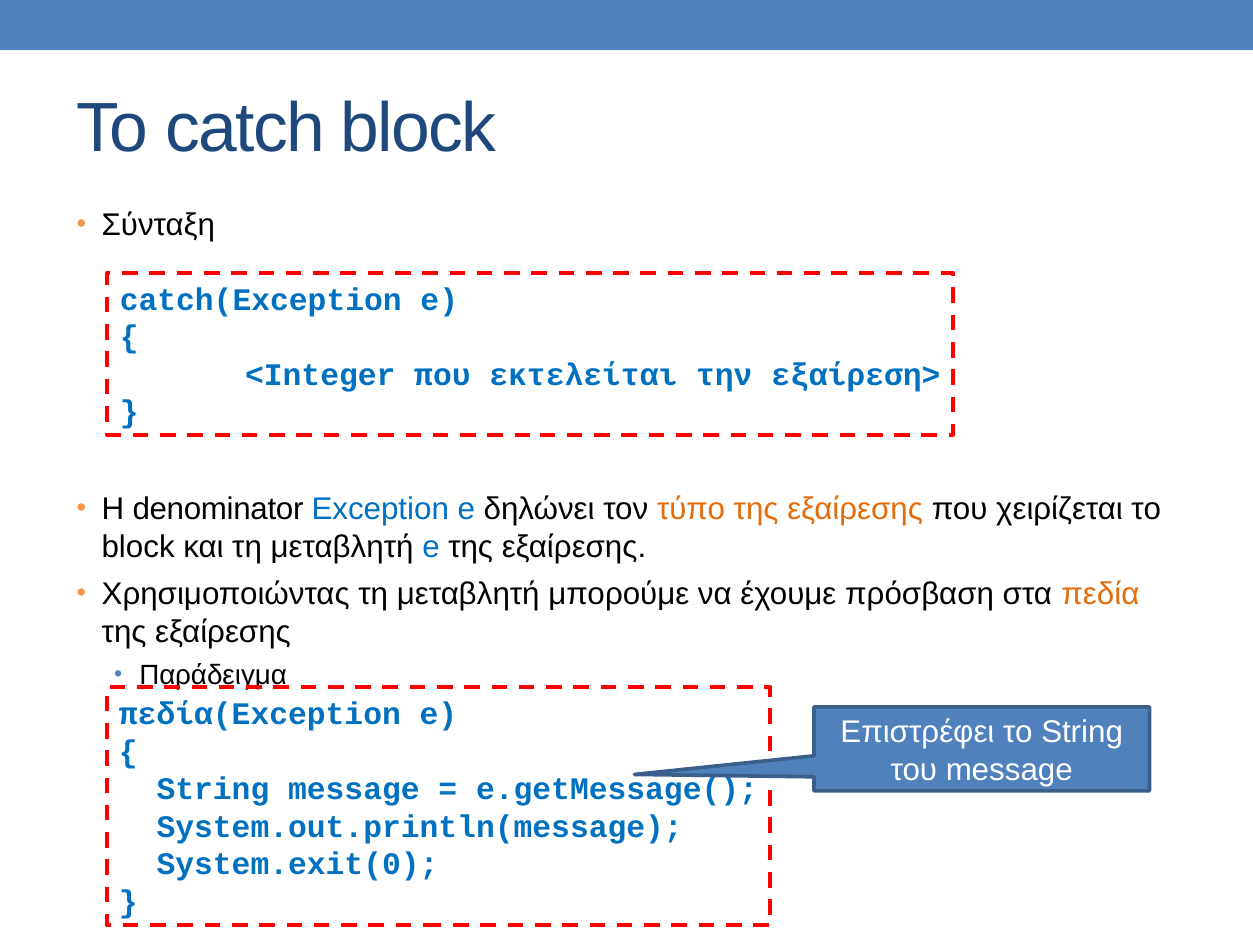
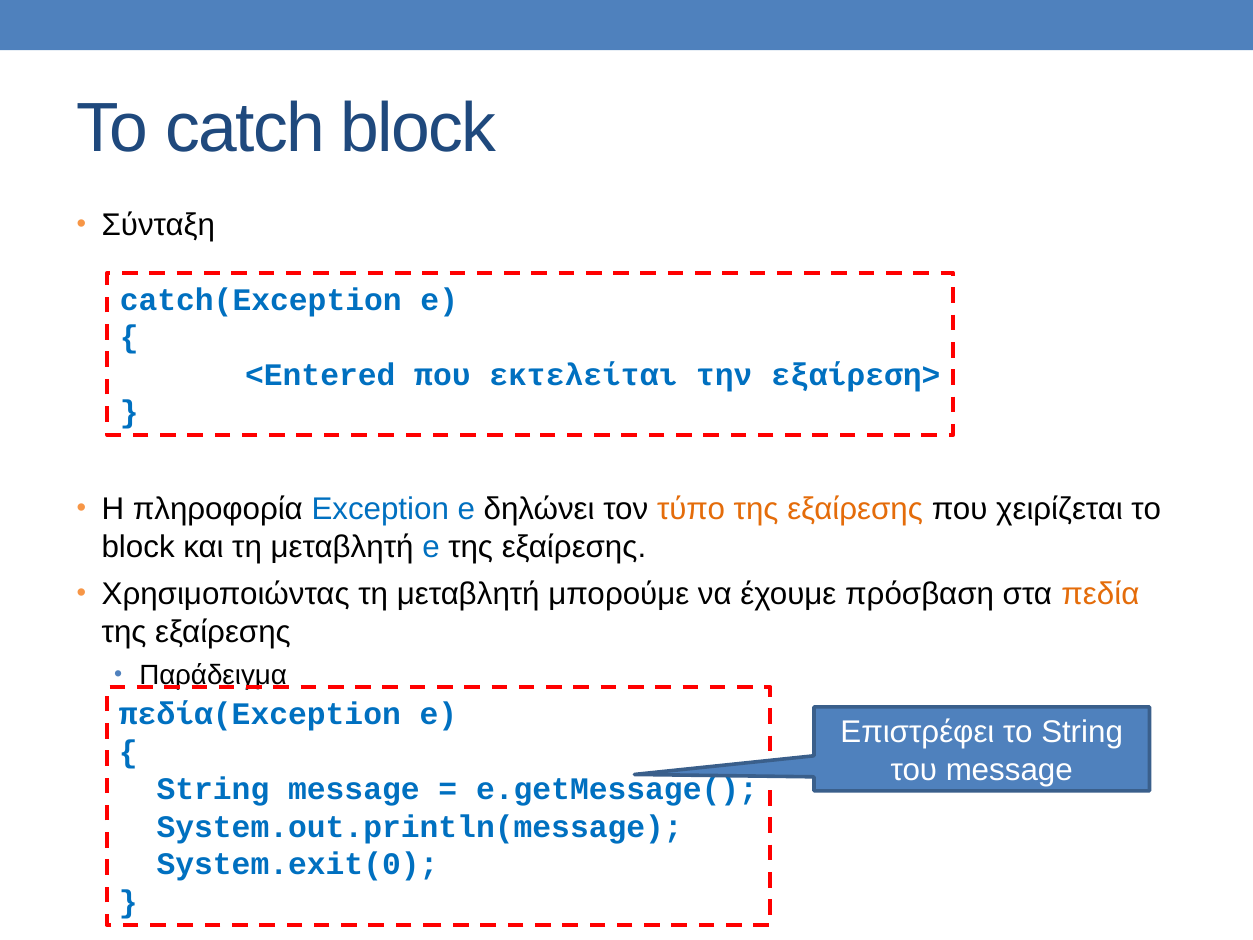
<Integer: <Integer -> <Entered
denominator: denominator -> πληροφορία
